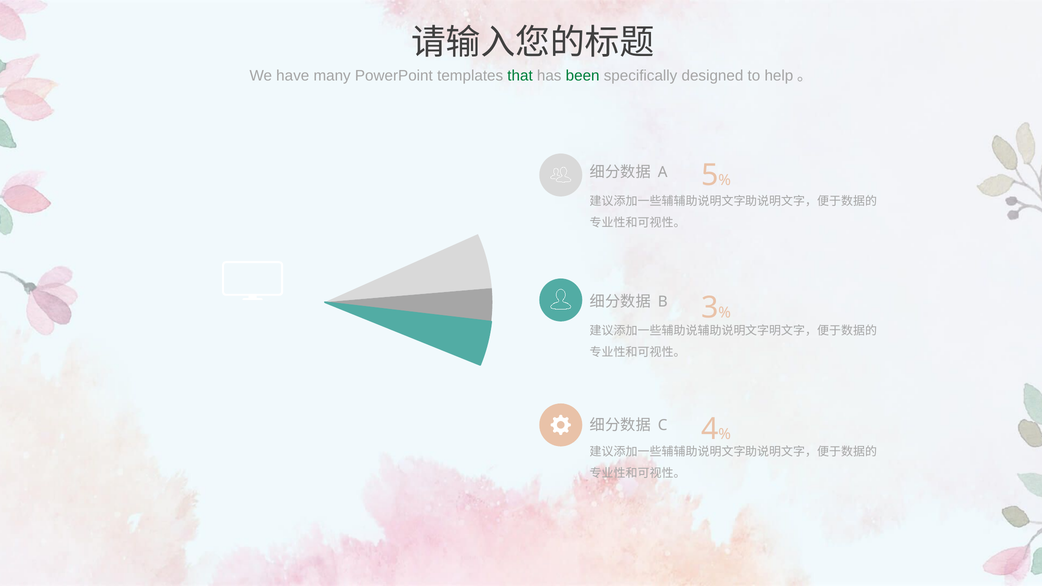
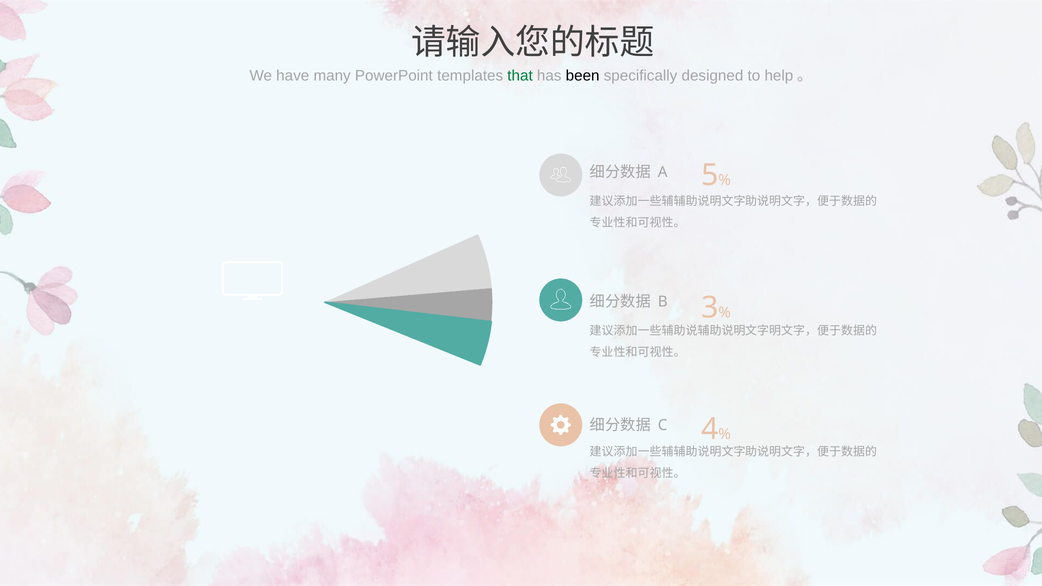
been colour: green -> black
